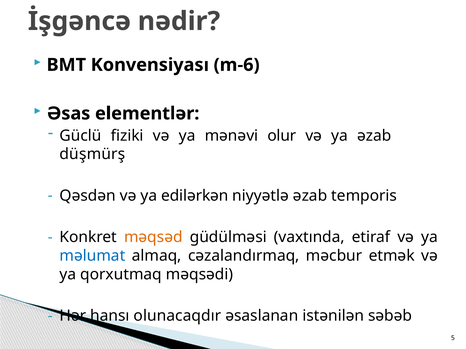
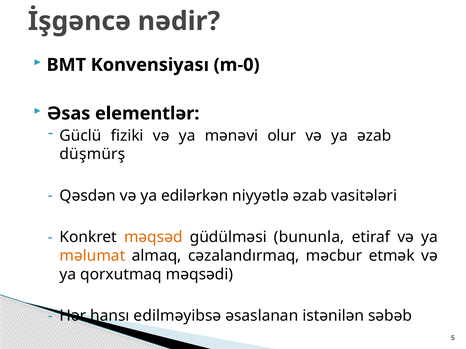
m-6: m-6 -> m-0
temporis: temporis -> vasitələri
vaxtında: vaxtında -> bununla
məlumat colour: blue -> orange
olunacaqdır: olunacaqdır -> edilməyibsə
